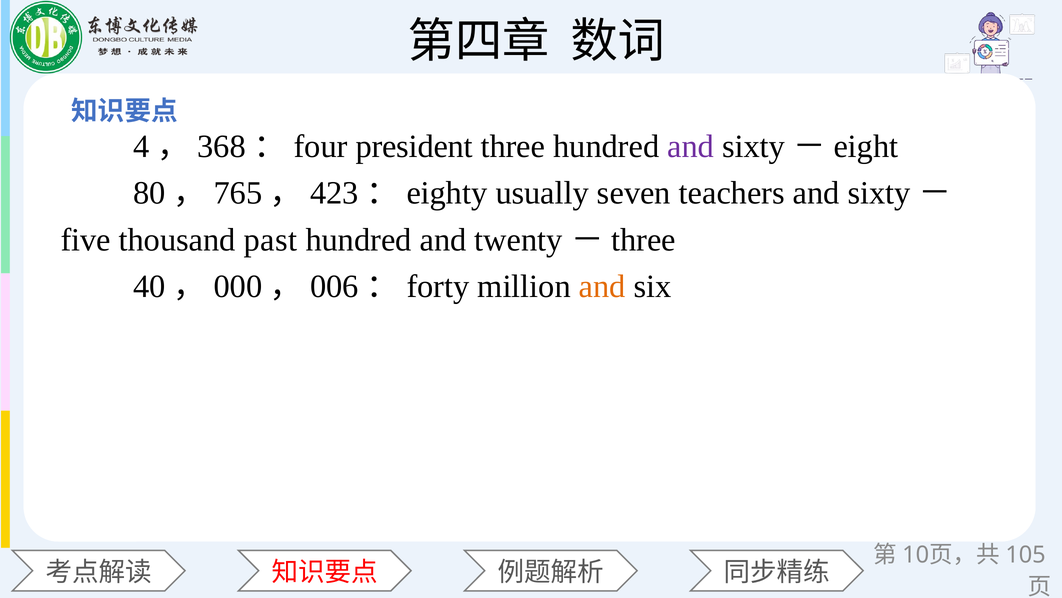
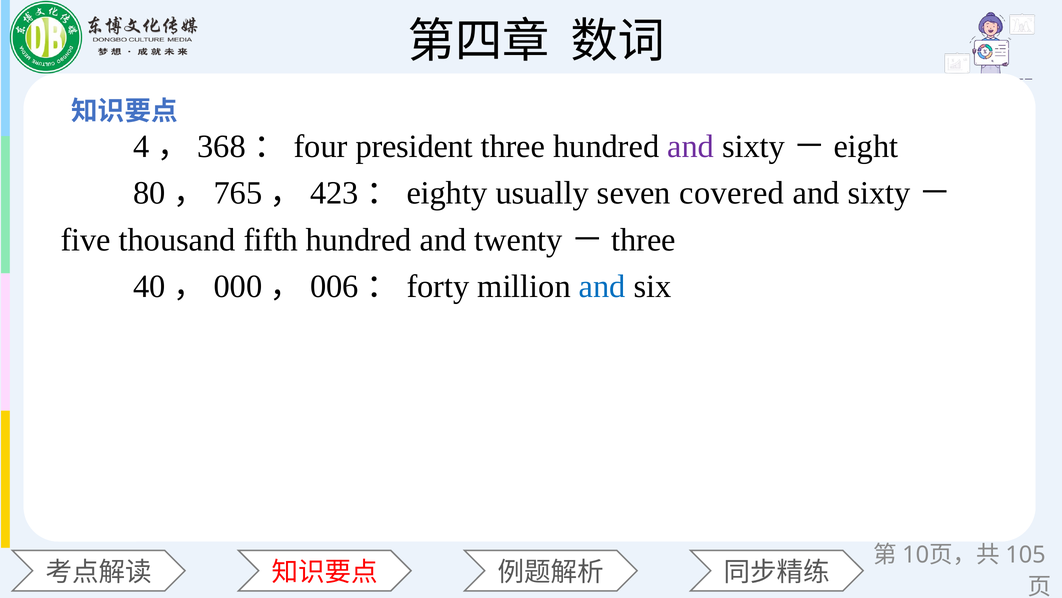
teachers: teachers -> covered
past: past -> fifth
and at (602, 286) colour: orange -> blue
